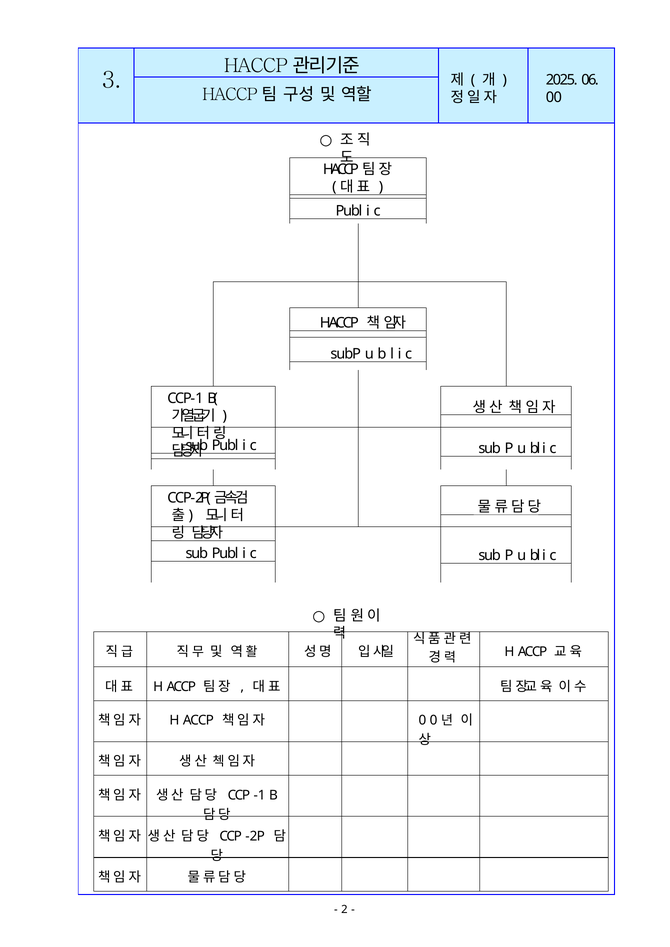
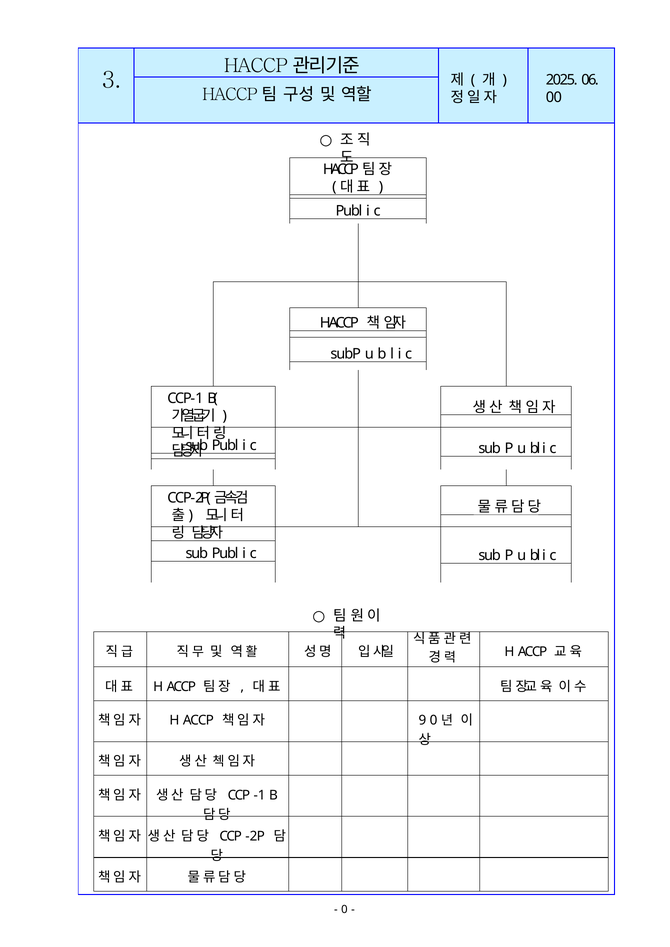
0 at (422, 720): 0 -> 9
2 at (344, 910): 2 -> 0
